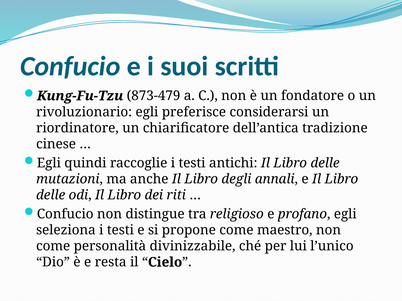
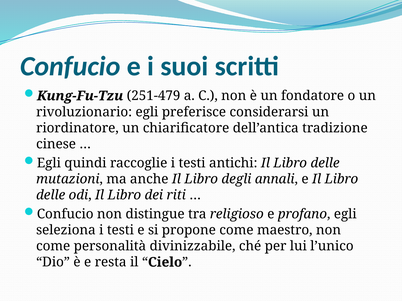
873-479: 873-479 -> 251-479
